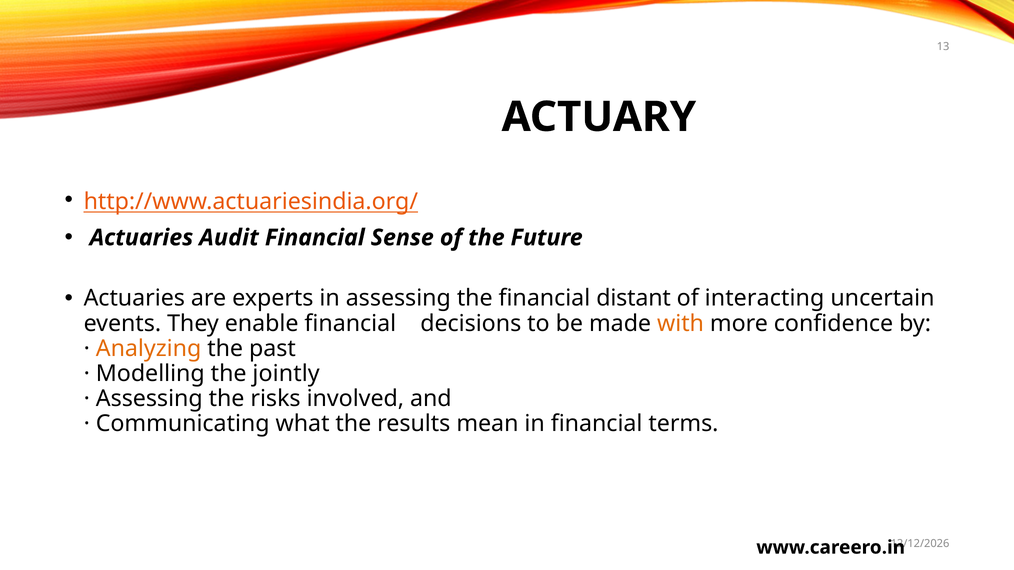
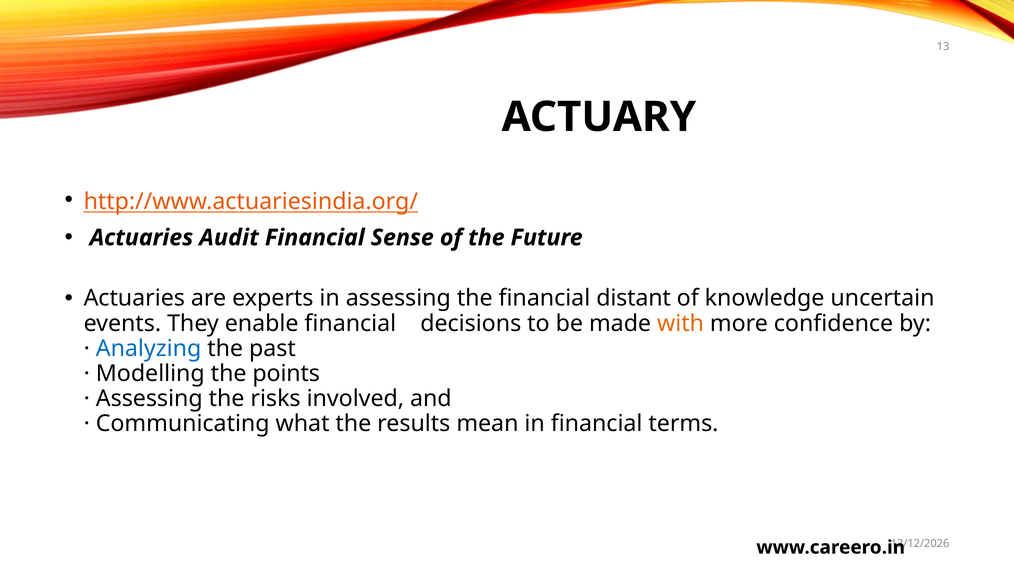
interacting: interacting -> knowledge
Analyzing colour: orange -> blue
jointly: jointly -> points
